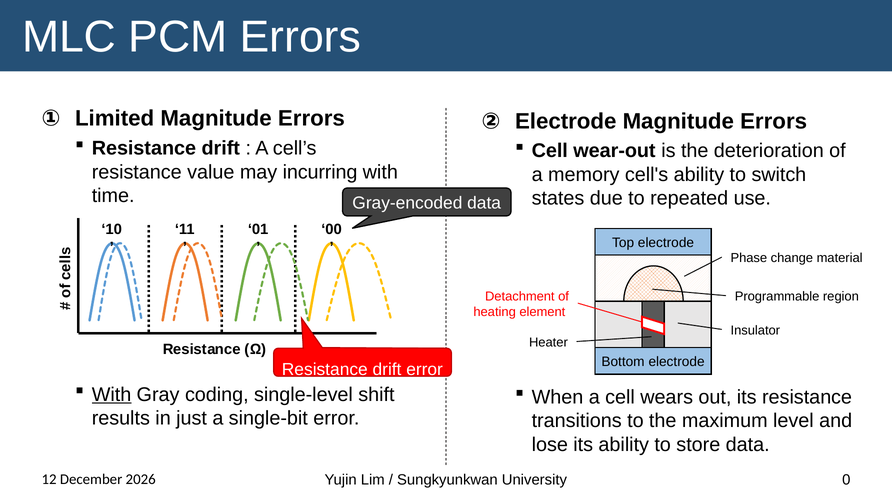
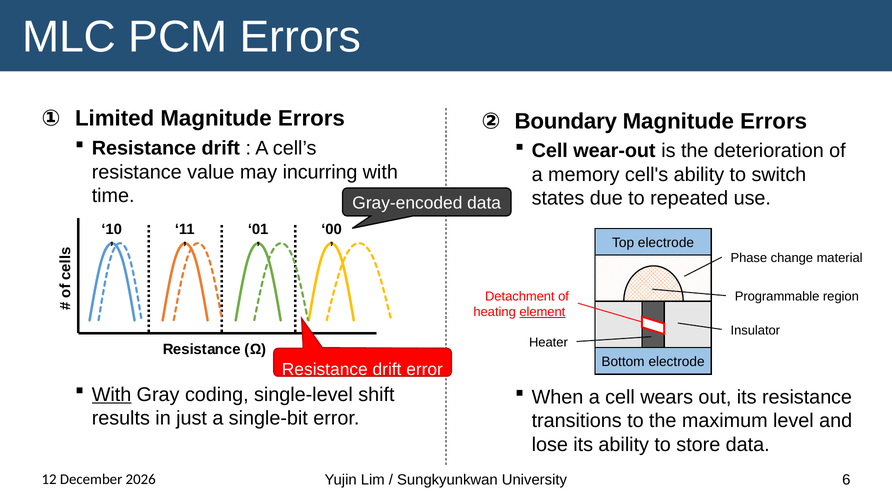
Electrode at (566, 121): Electrode -> Boundary
element underline: none -> present
0: 0 -> 6
